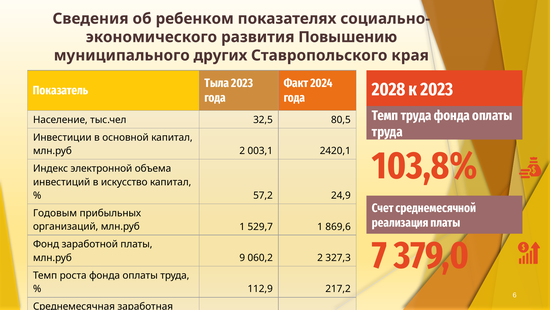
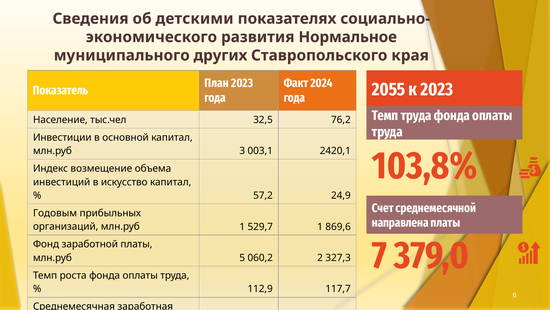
ребенком: ребенком -> детскими
Повышению: Повышению -> Нормальное
Тыла: Тыла -> План
2028: 2028 -> 2055
80,5: 80,5 -> 76,2
млн.руб 2: 2 -> 3
электронной: электронной -> возмещение
реализация: реализация -> направлена
9: 9 -> 5
217,2: 217,2 -> 117,7
